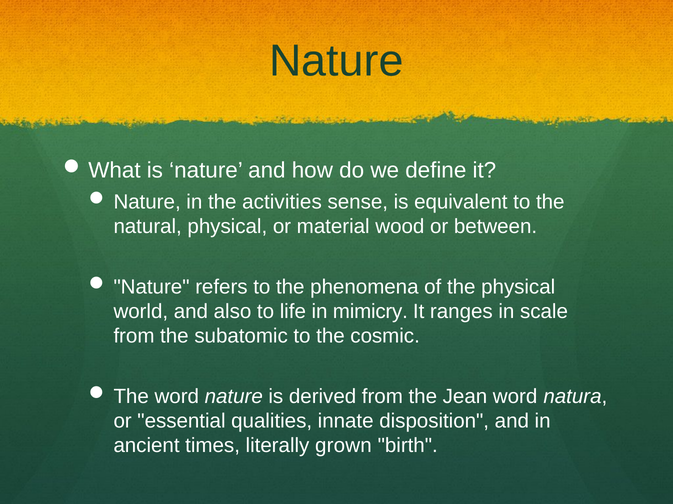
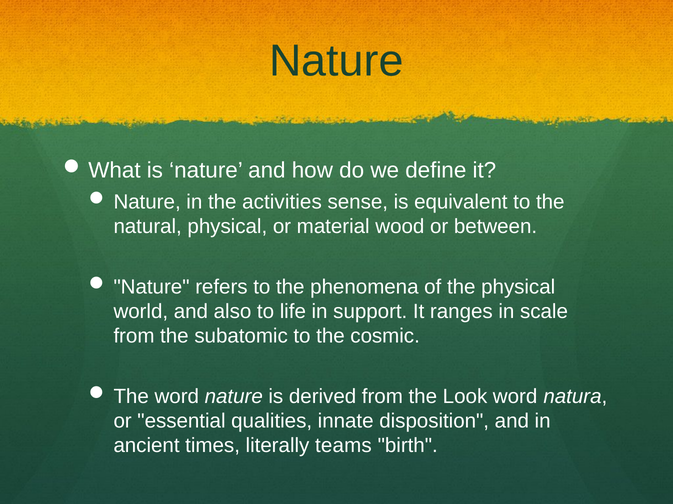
mimicry: mimicry -> support
Jean: Jean -> Look
grown: grown -> teams
